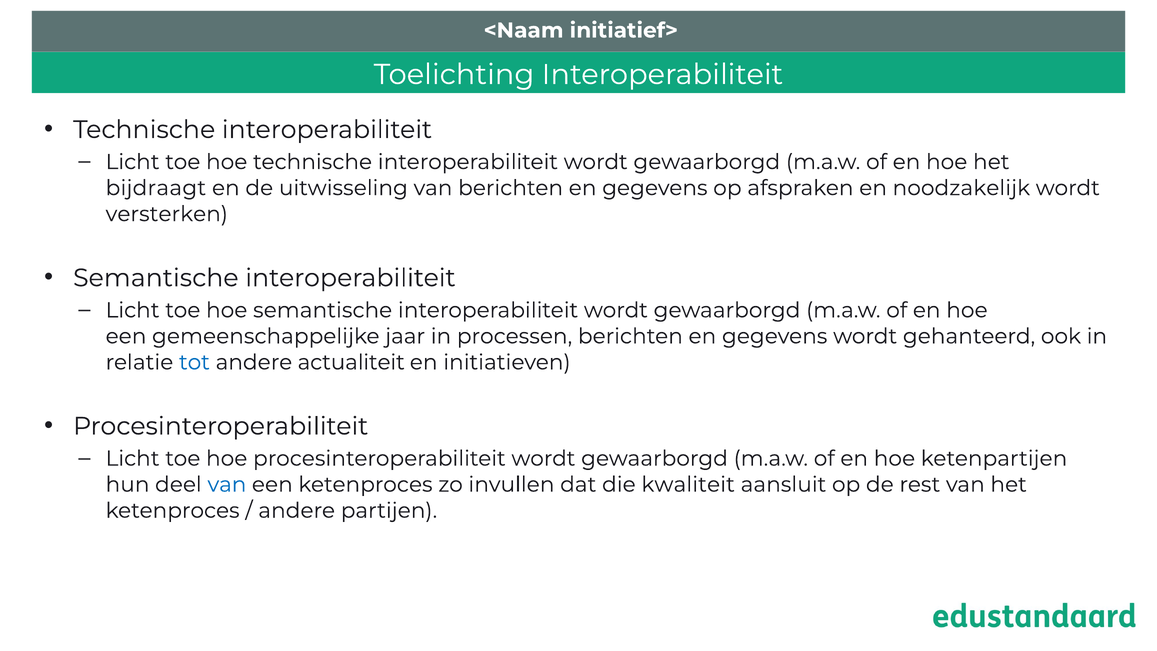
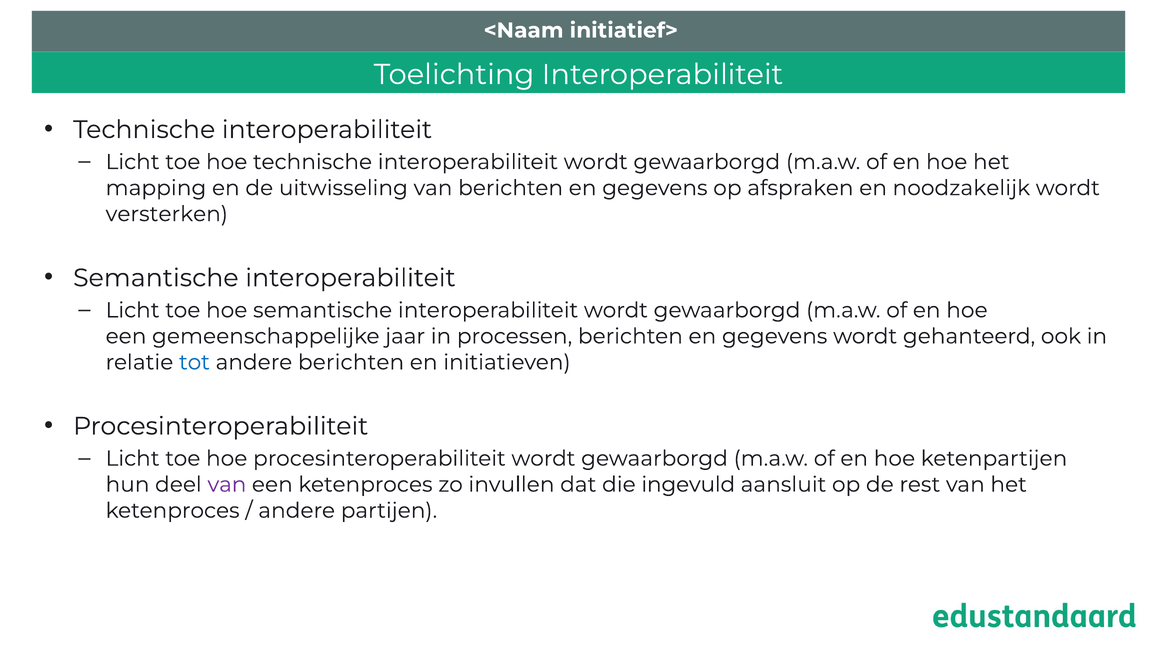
bijdraagt: bijdraagt -> mapping
andere actualiteit: actualiteit -> berichten
van at (227, 484) colour: blue -> purple
kwaliteit: kwaliteit -> ingevuld
